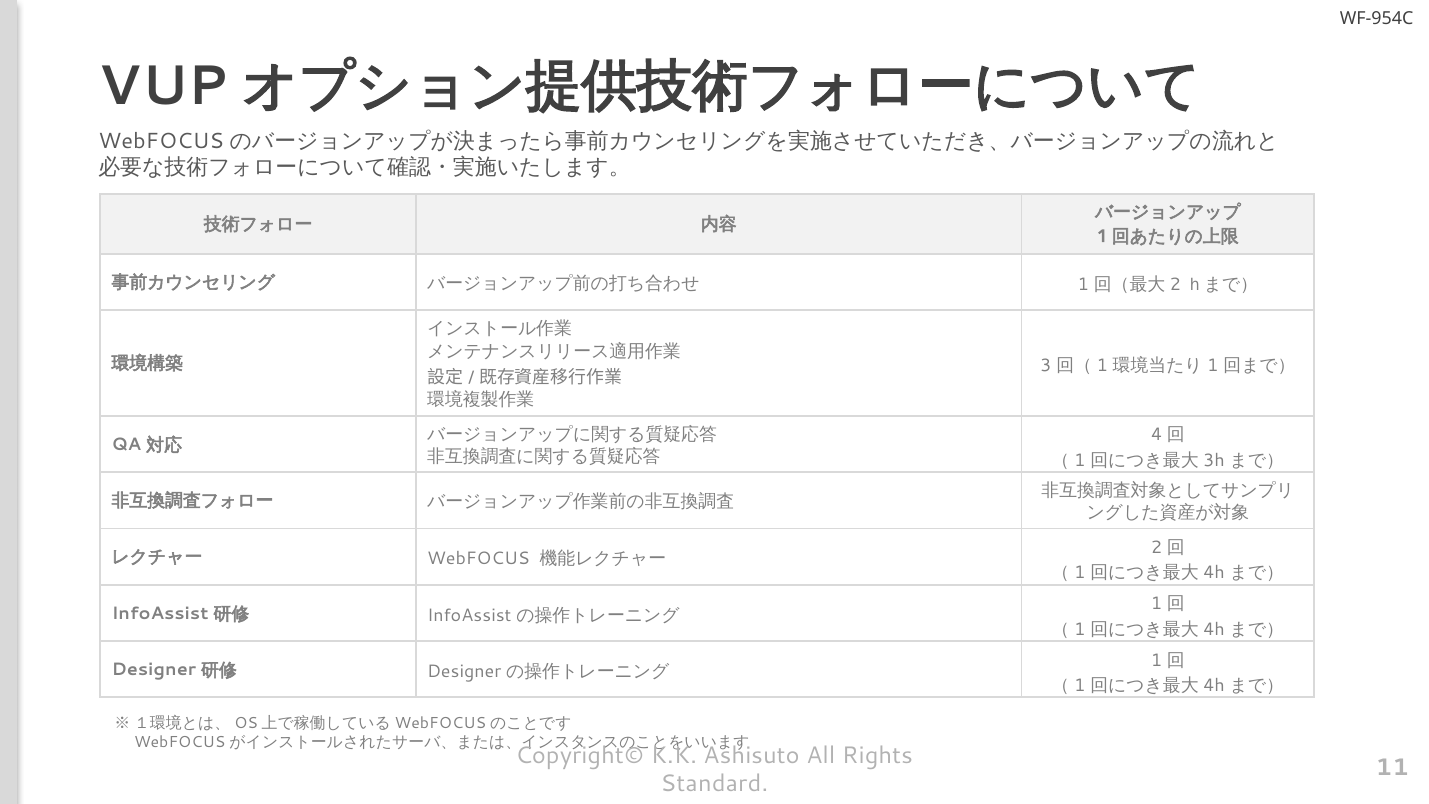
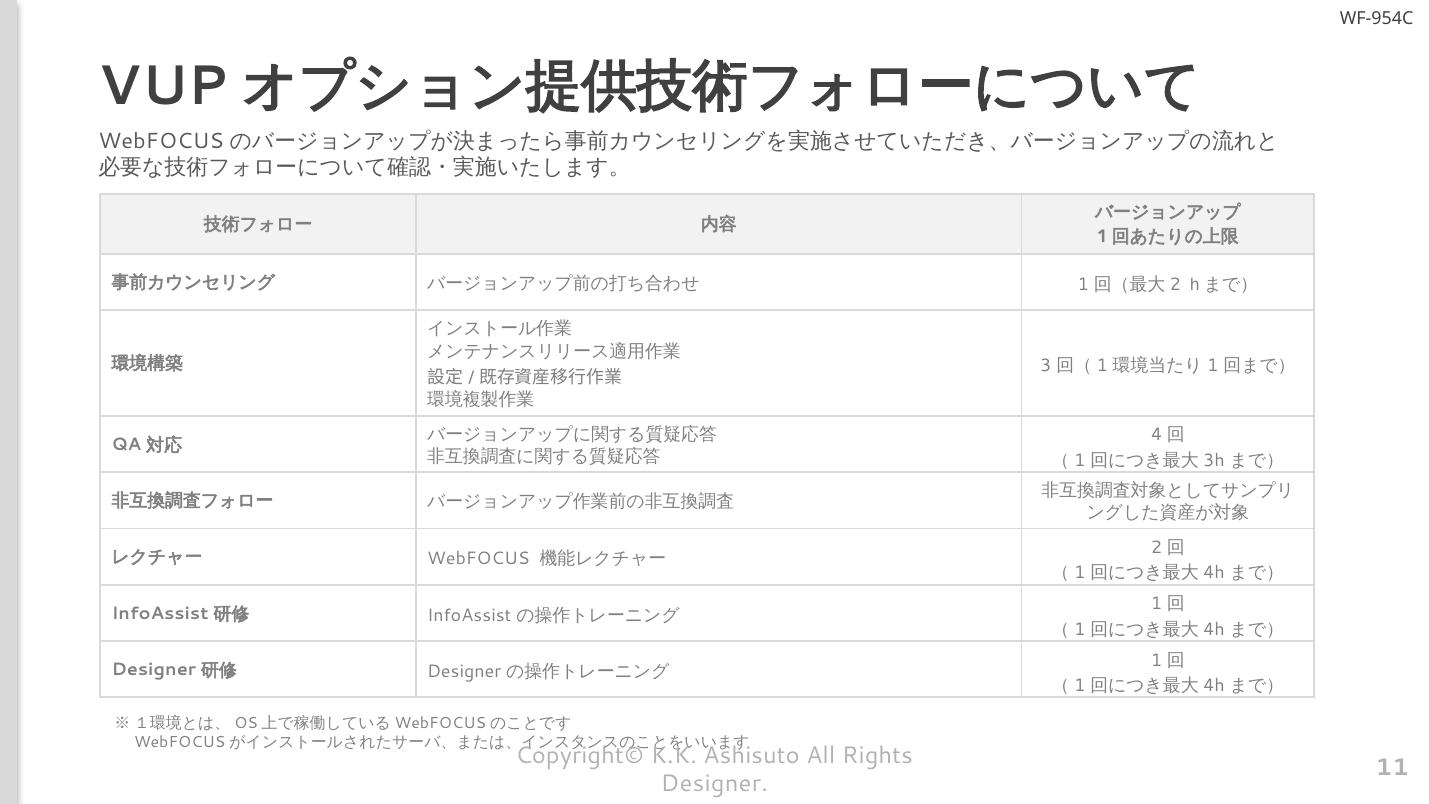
Standard at (714, 784): Standard -> Designer
